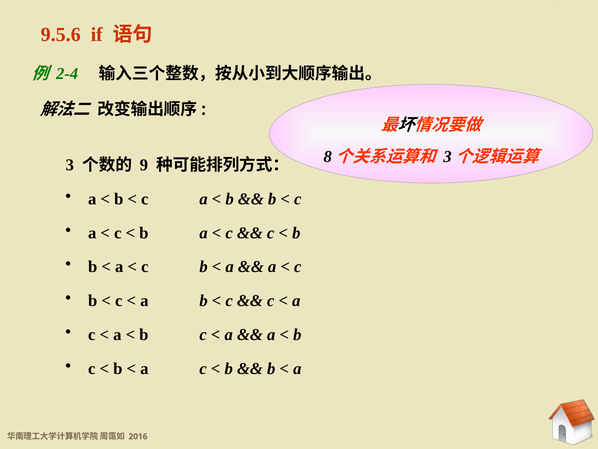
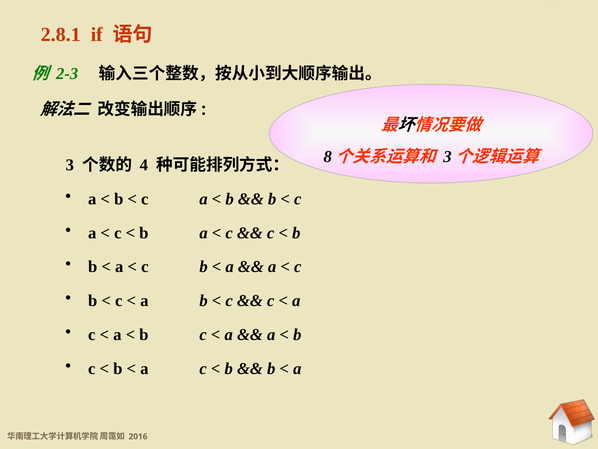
9.5.6: 9.5.6 -> 2.8.1
2-4: 2-4 -> 2-3
9: 9 -> 4
